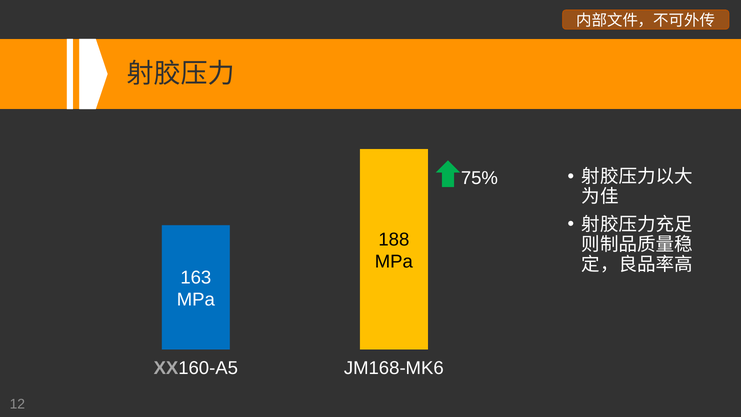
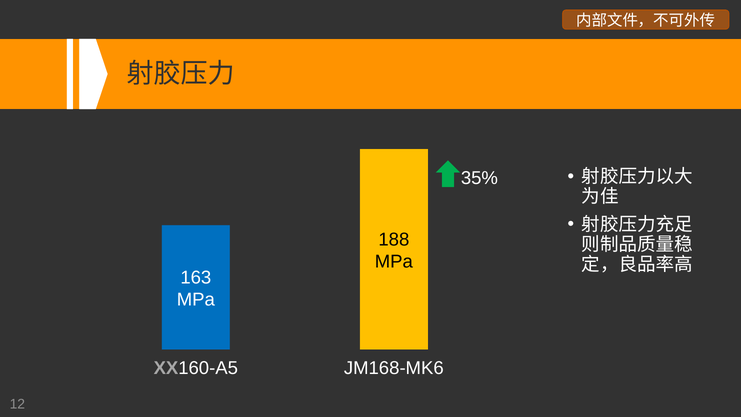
75%: 75% -> 35%
